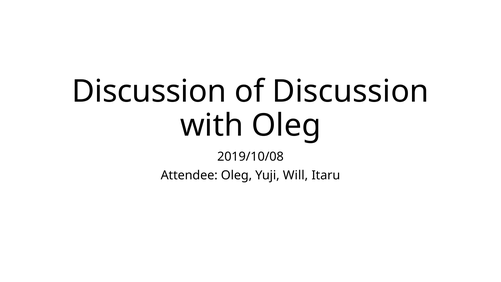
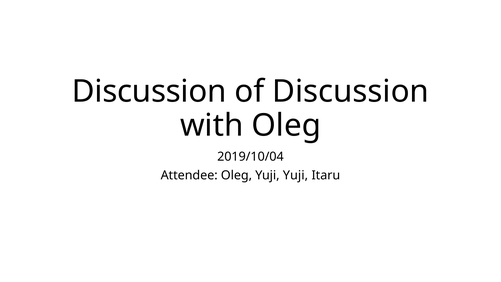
2019/10/08: 2019/10/08 -> 2019/10/04
Yuji Will: Will -> Yuji
